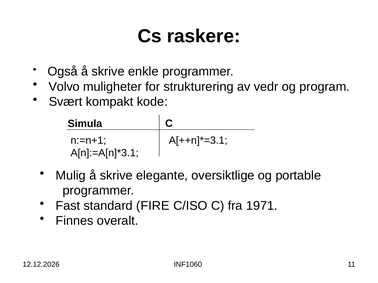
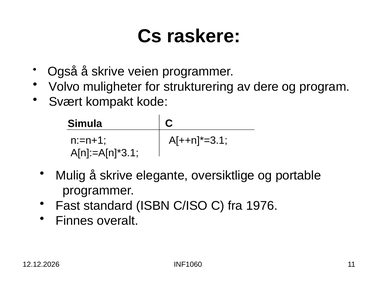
enkle: enkle -> veien
vedr: vedr -> dere
FIRE: FIRE -> ISBN
1971: 1971 -> 1976
